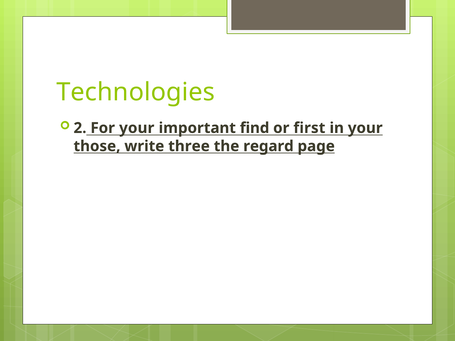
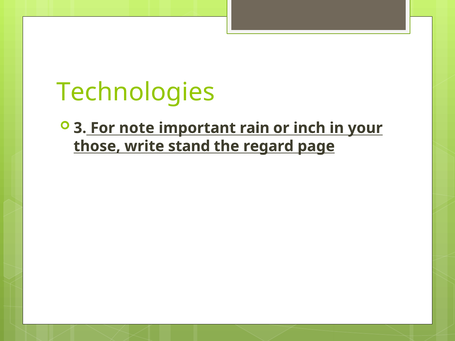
2: 2 -> 3
For your: your -> note
find: find -> rain
first: first -> inch
three: three -> stand
